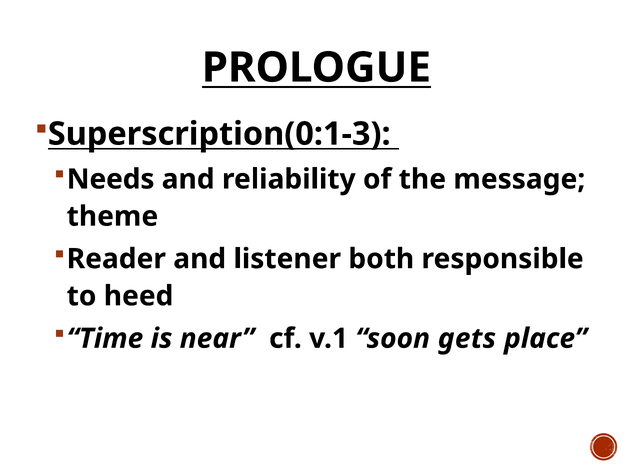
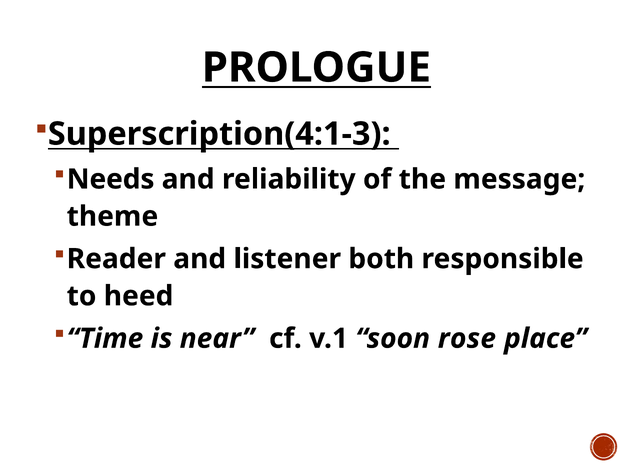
Superscription(0:1-3: Superscription(0:1-3 -> Superscription(4:1-3
gets: gets -> rose
